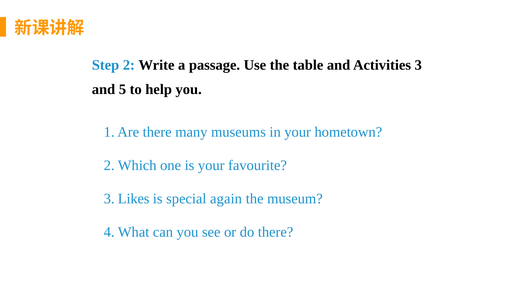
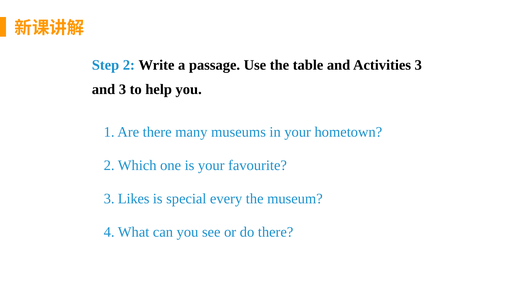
and 5: 5 -> 3
again: again -> every
